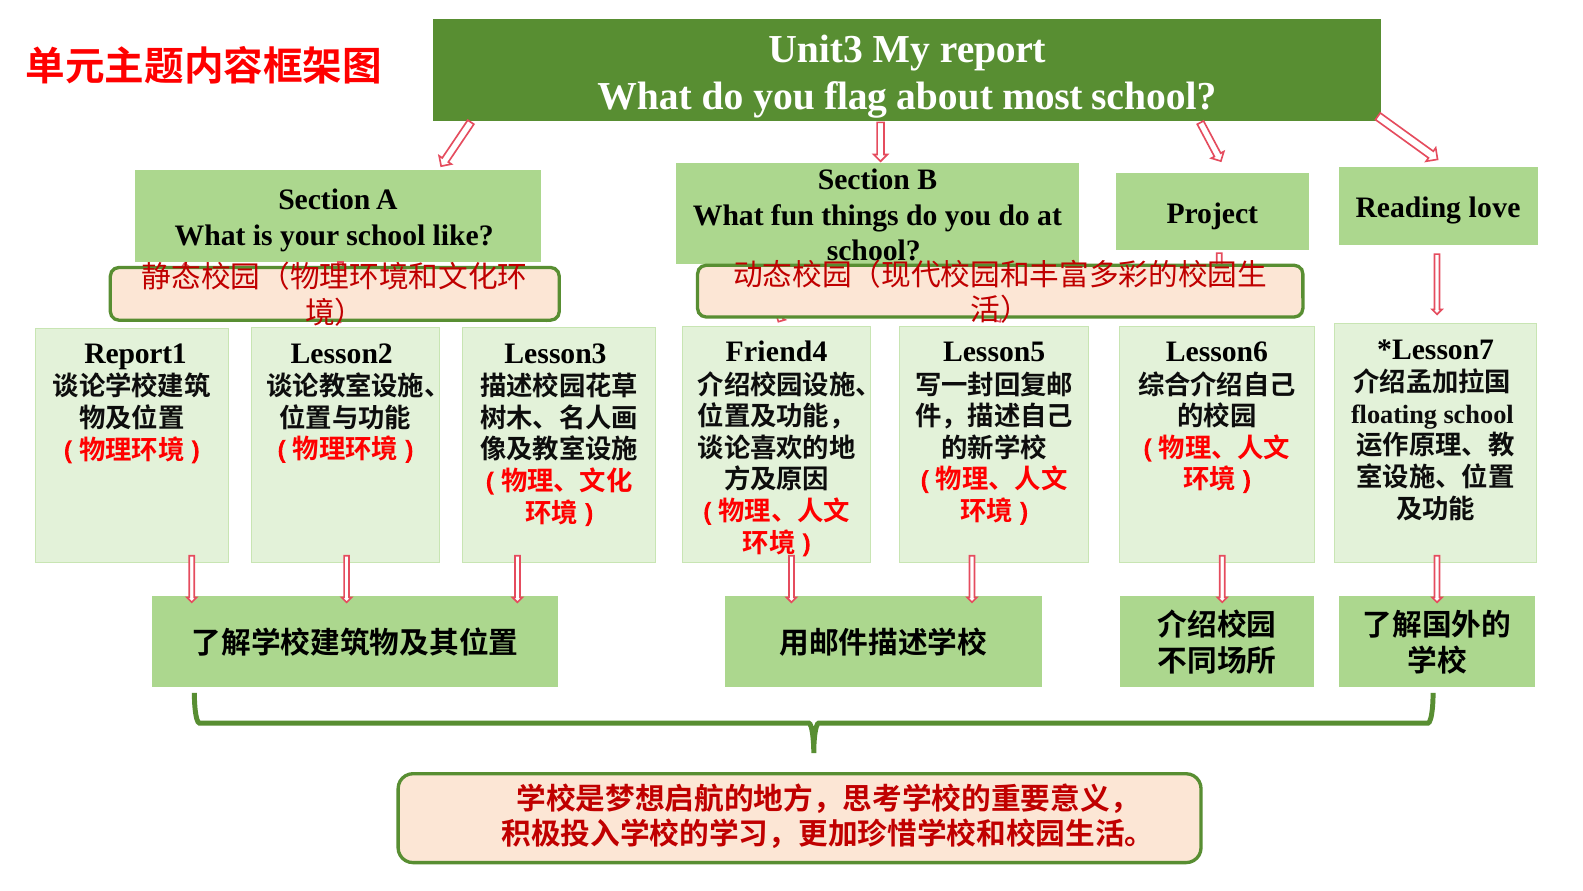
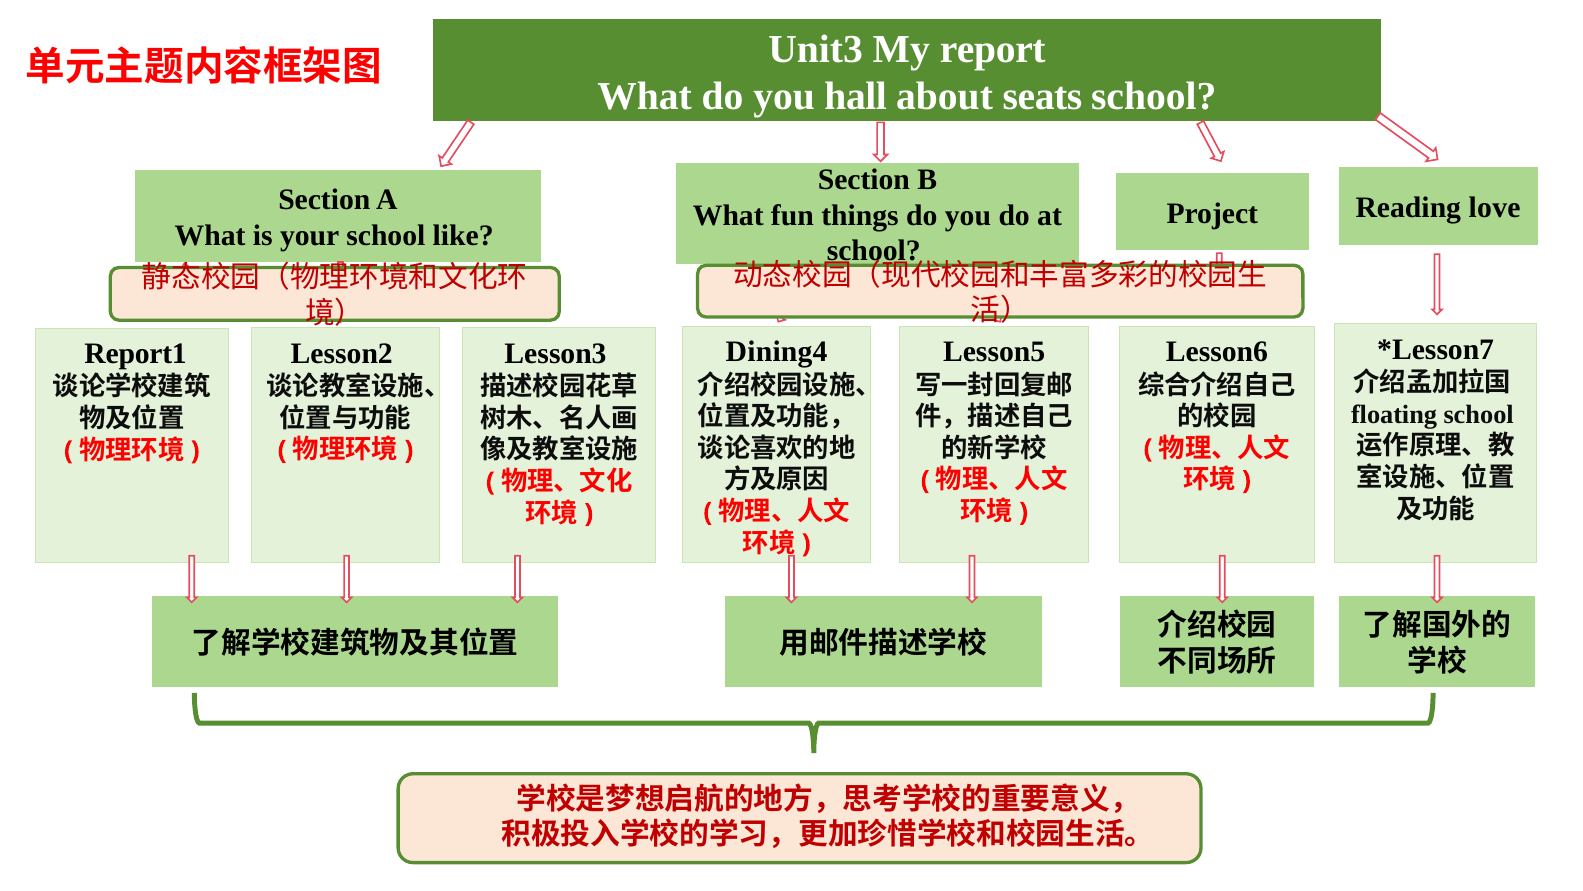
flag: flag -> hall
most: most -> seats
Friend4: Friend4 -> Dining4
